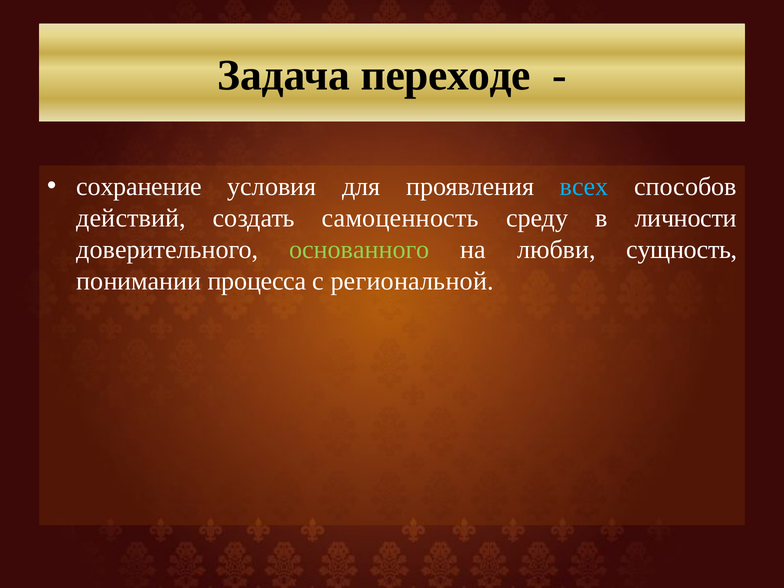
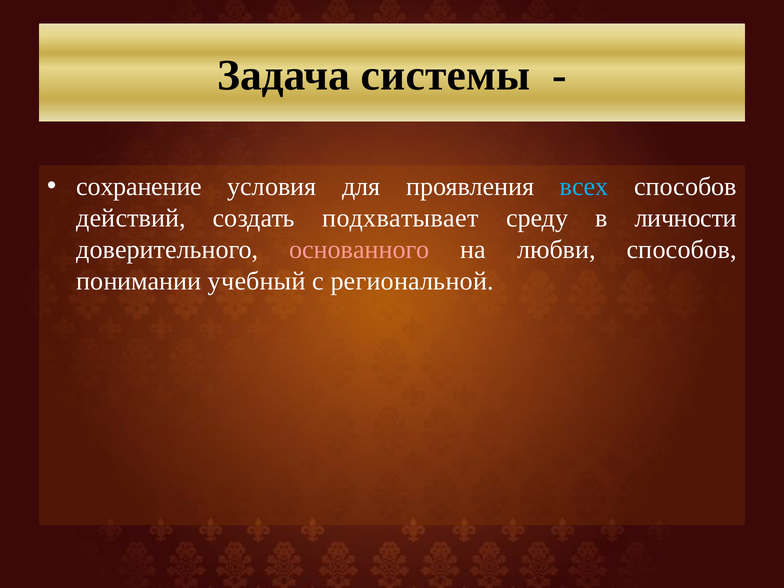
переходе: переходе -> системы
самоценность: самоценность -> подхватывает
основанного colour: light green -> pink
любви сущность: сущность -> способов
процесса: процесса -> учебный
